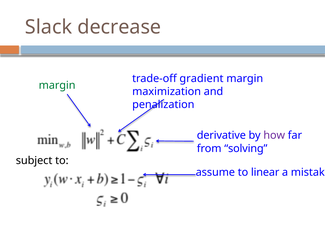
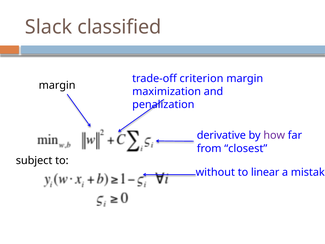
decrease: decrease -> classified
gradient: gradient -> criterion
margin at (57, 85) colour: green -> black
solving: solving -> closest
assume: assume -> without
